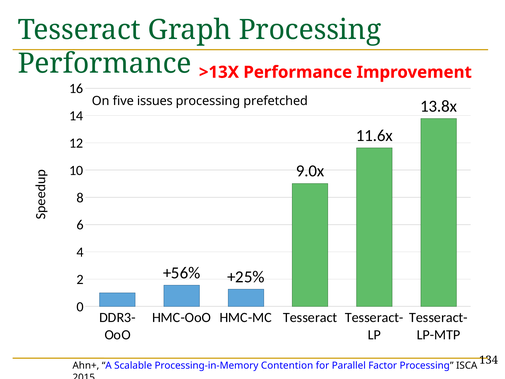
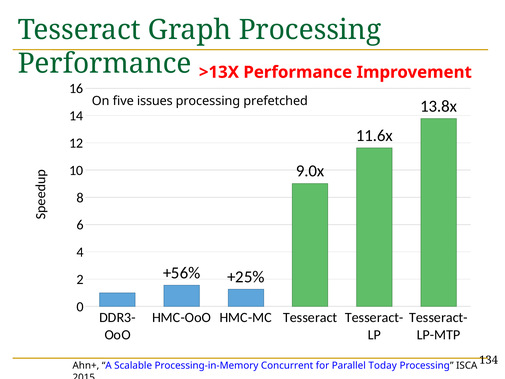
Contention: Contention -> Concurrent
Factor: Factor -> Today
